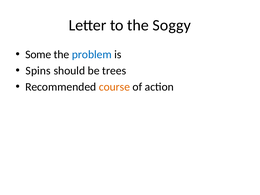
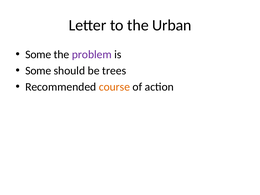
Soggy: Soggy -> Urban
problem colour: blue -> purple
Spins at (38, 71): Spins -> Some
